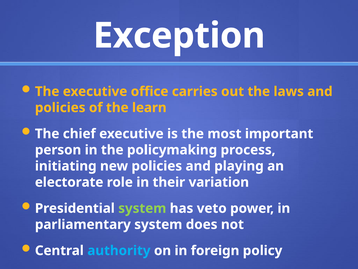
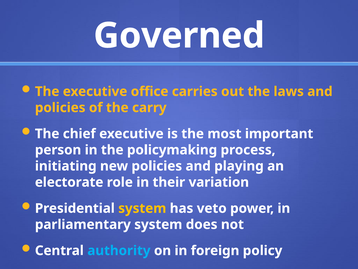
Exception: Exception -> Governed
learn: learn -> carry
system at (142, 208) colour: light green -> yellow
